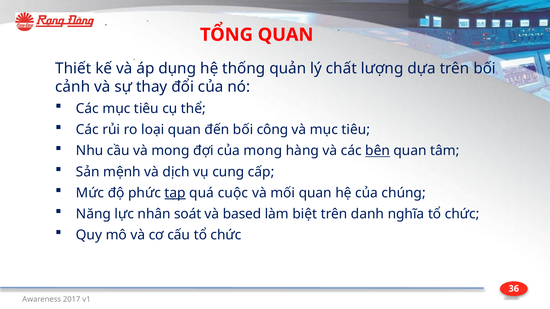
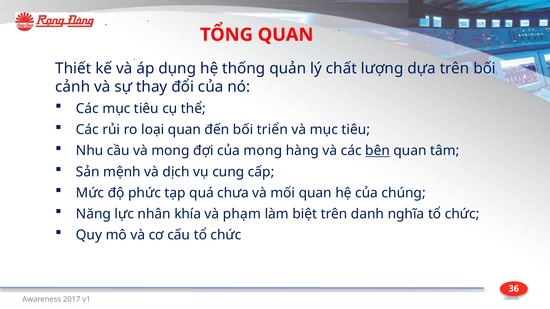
công: công -> triển
tạp underline: present -> none
cuộc: cuộc -> chưa
soát: soát -> khía
based: based -> phạm
